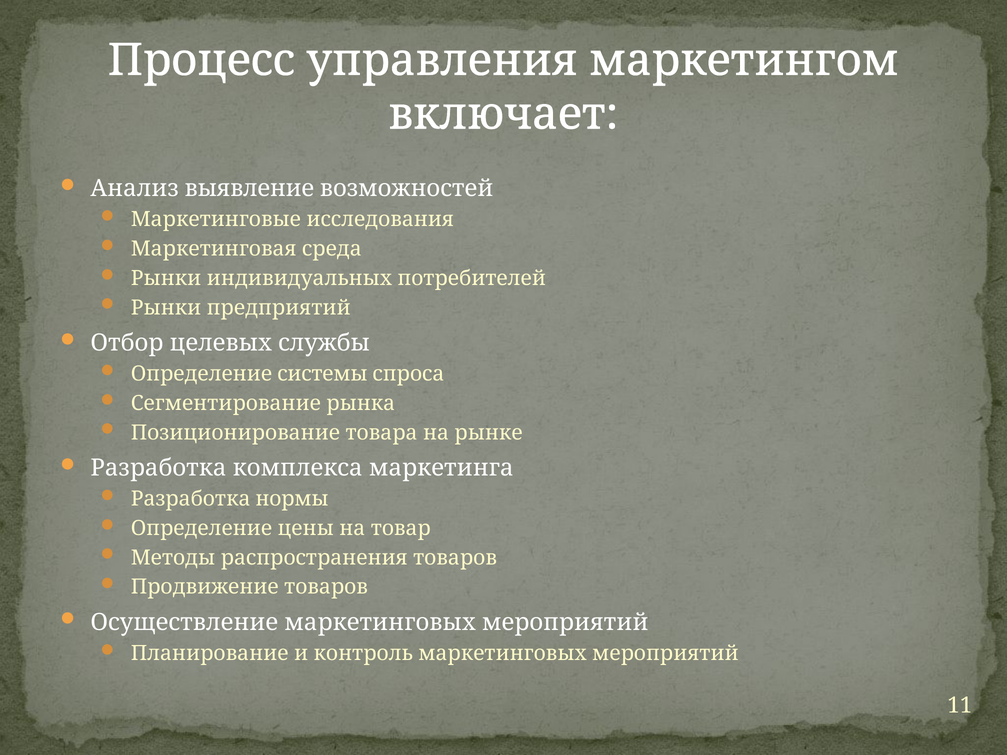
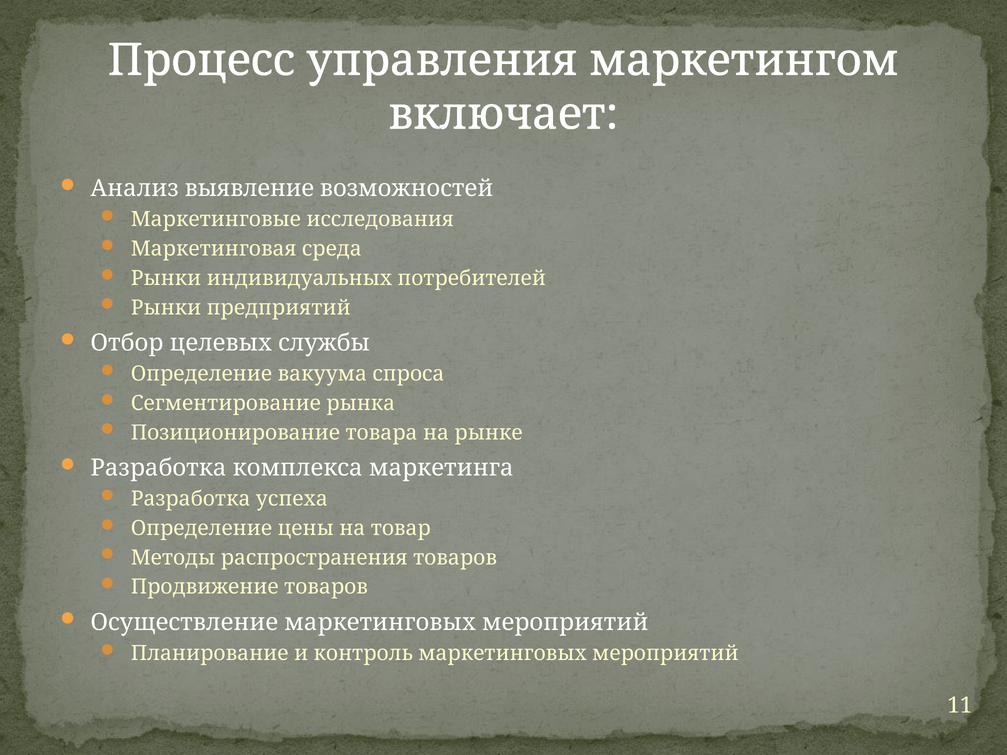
системы: системы -> вакуума
нормы: нормы -> успеха
